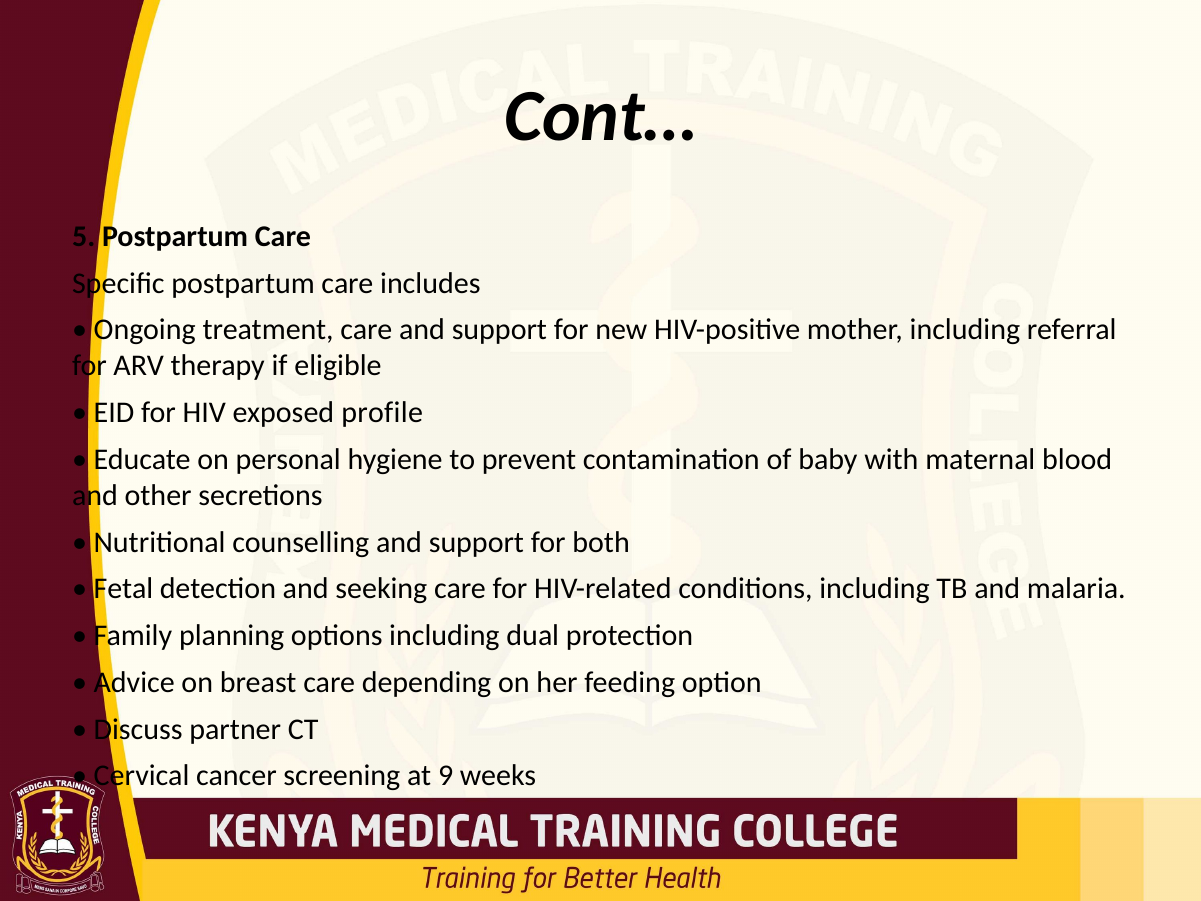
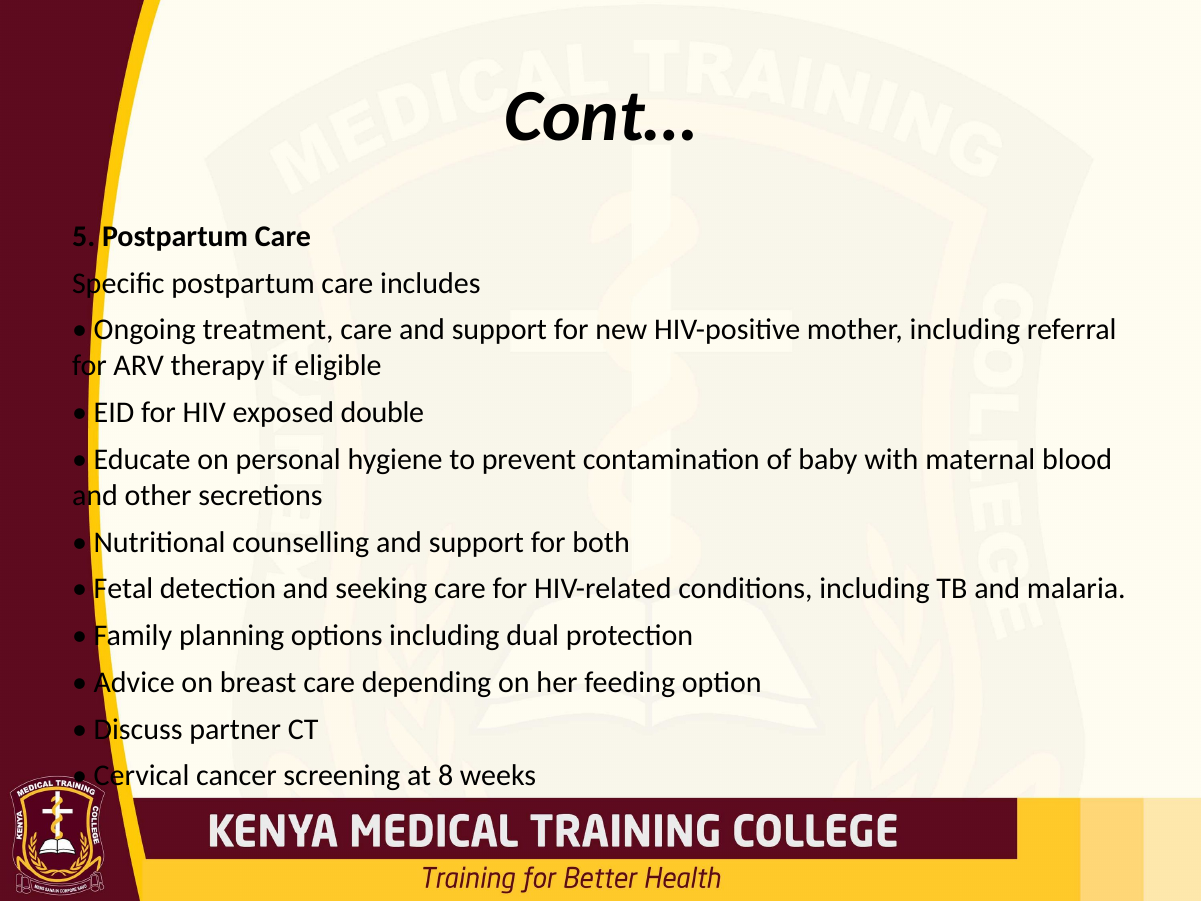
profile: profile -> double
9: 9 -> 8
